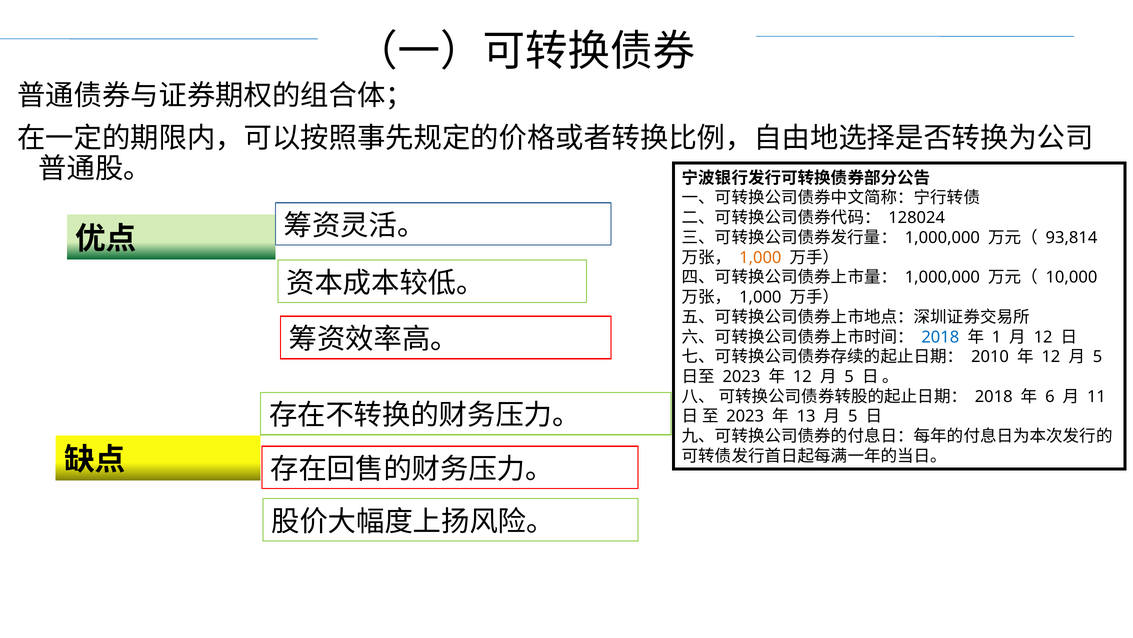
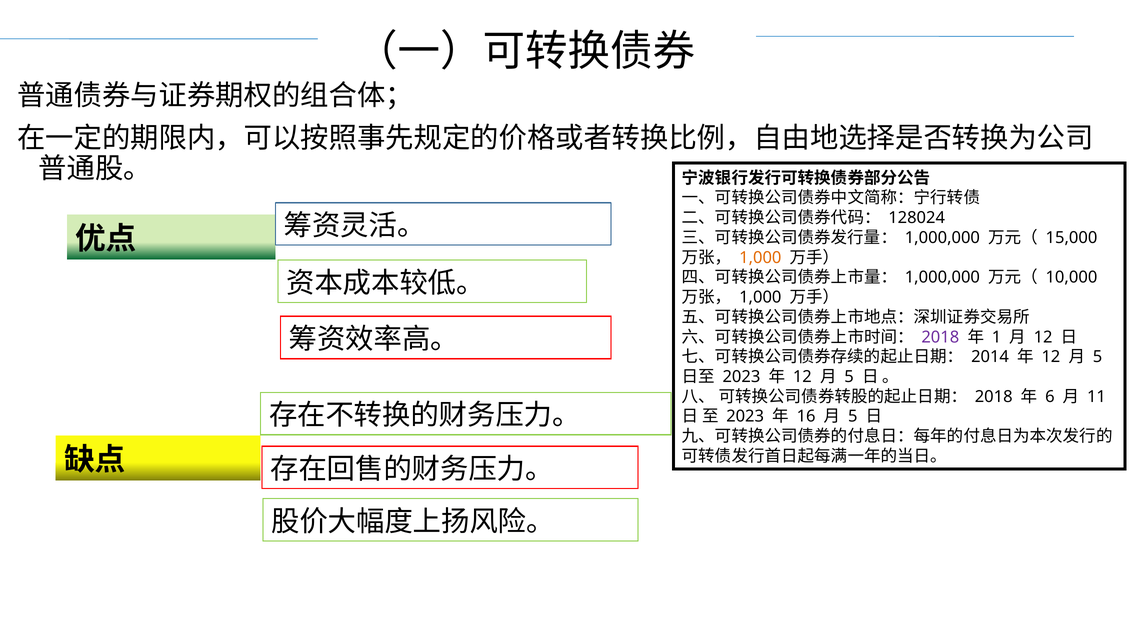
93,814: 93,814 -> 15,000
2018 at (940, 337) colour: blue -> purple
2010: 2010 -> 2014
13: 13 -> 16
